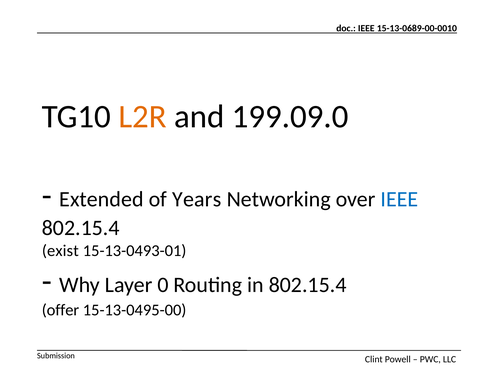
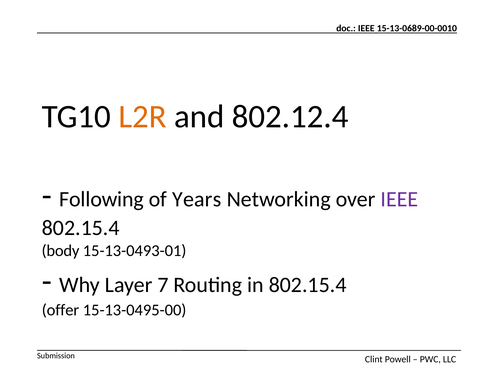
199.09.0: 199.09.0 -> 802.12.4
Extended: Extended -> Following
IEEE at (399, 199) colour: blue -> purple
exist: exist -> body
0: 0 -> 7
